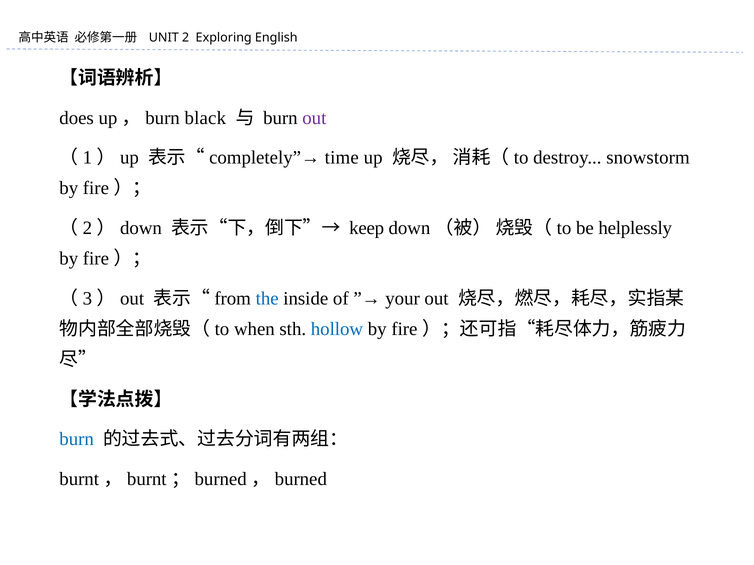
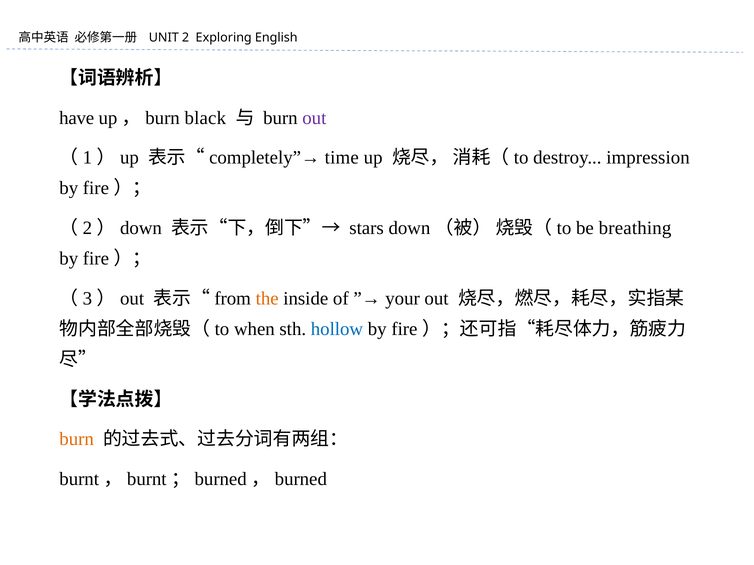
does: does -> have
snowstorm: snowstorm -> impression
keep: keep -> stars
helplessly: helplessly -> breathing
the colour: blue -> orange
burn at (77, 440) colour: blue -> orange
